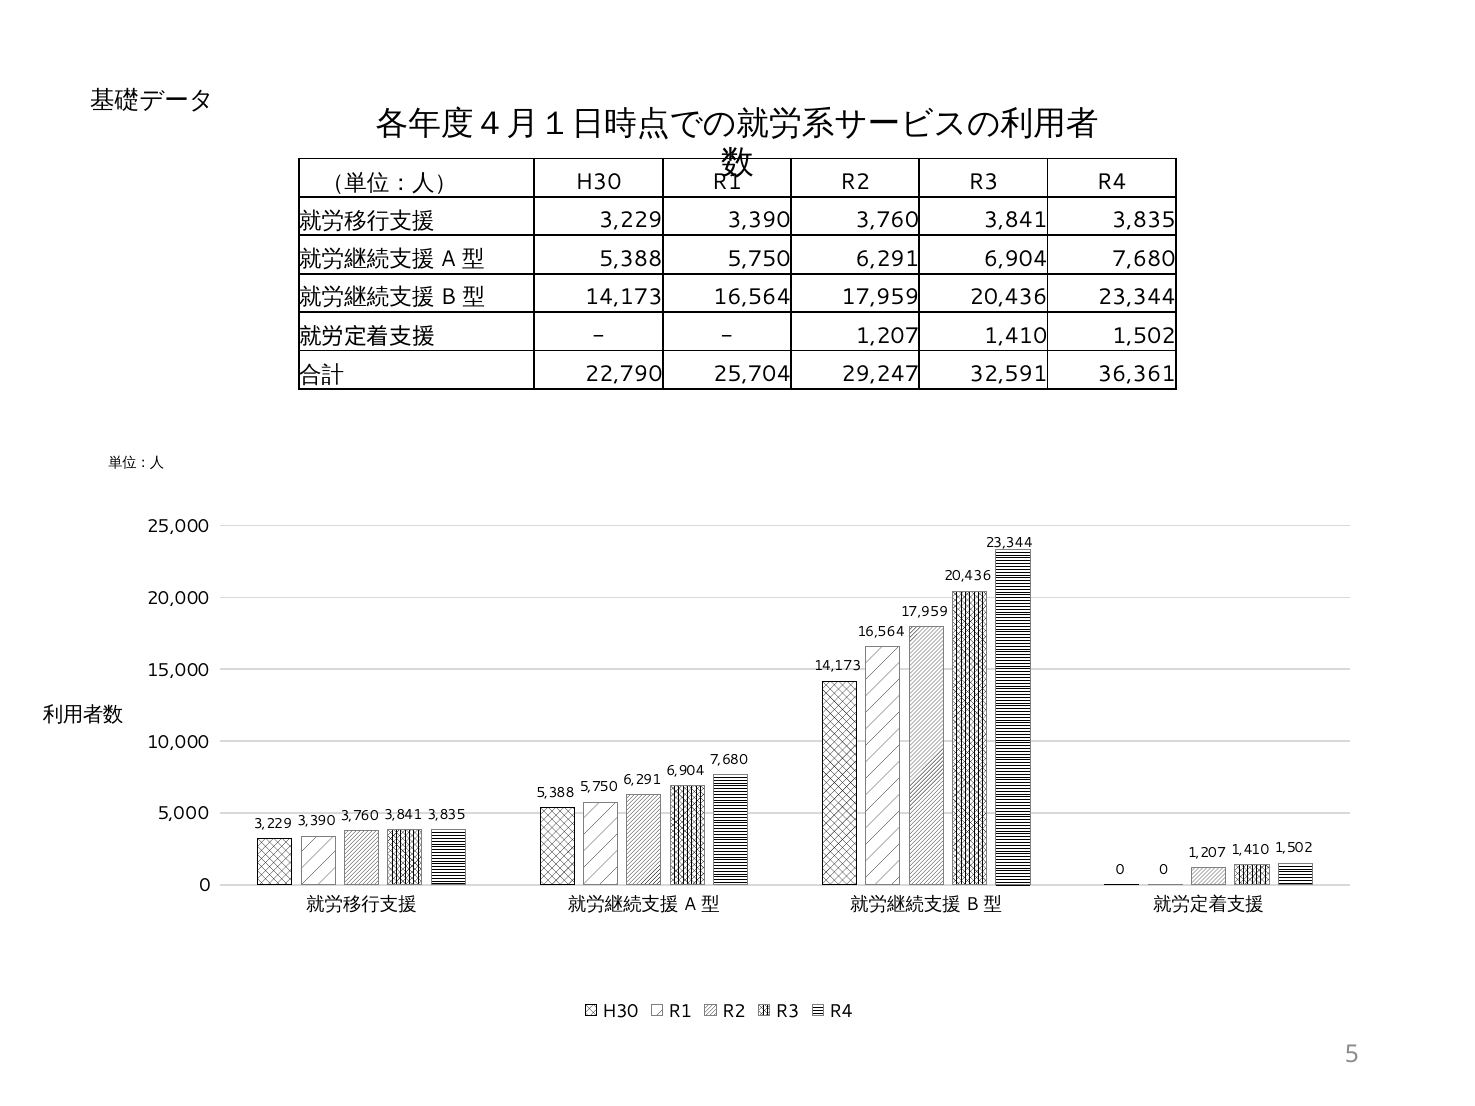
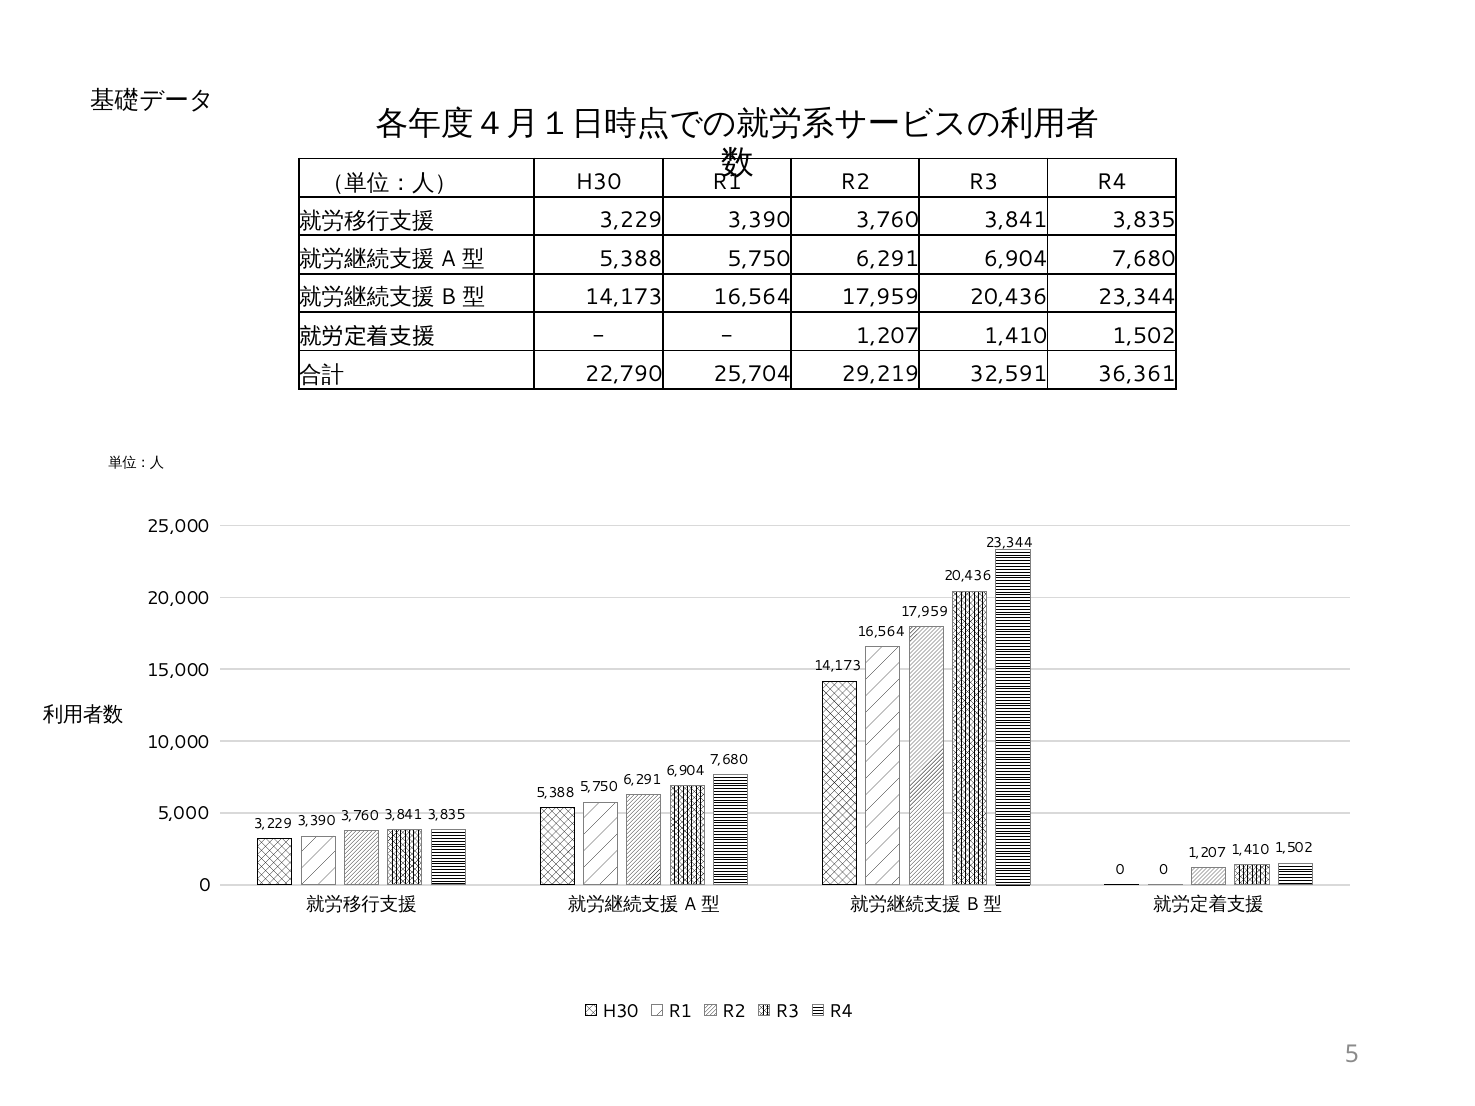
29,247: 29,247 -> 29,219
